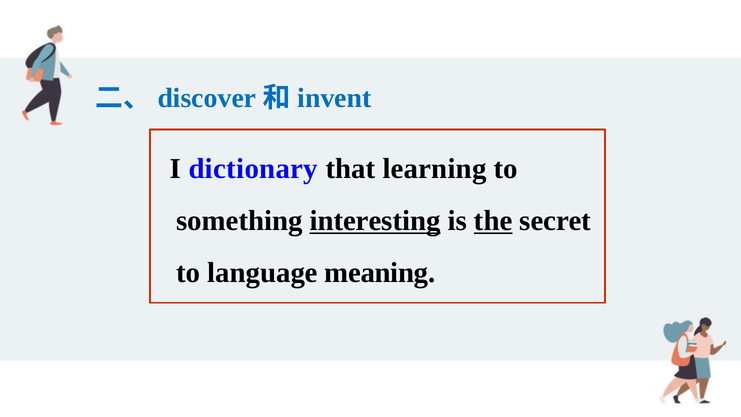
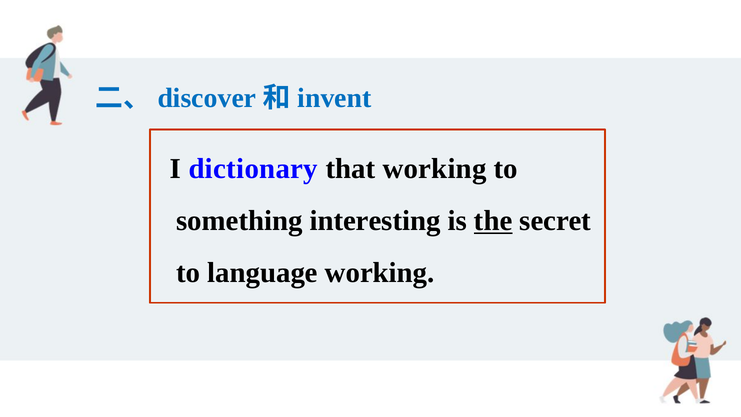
that learning: learning -> working
interesting underline: present -> none
language meaning: meaning -> working
